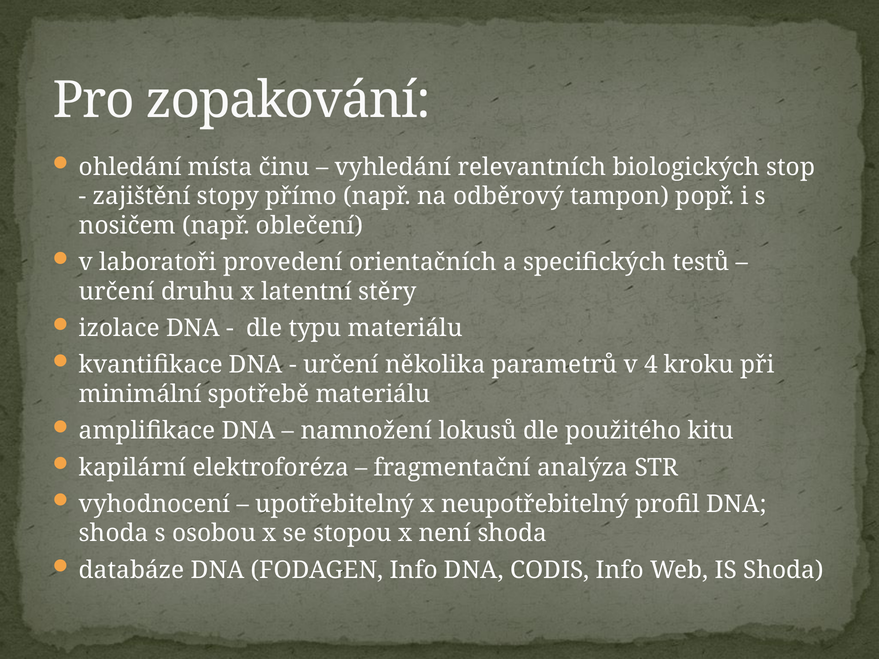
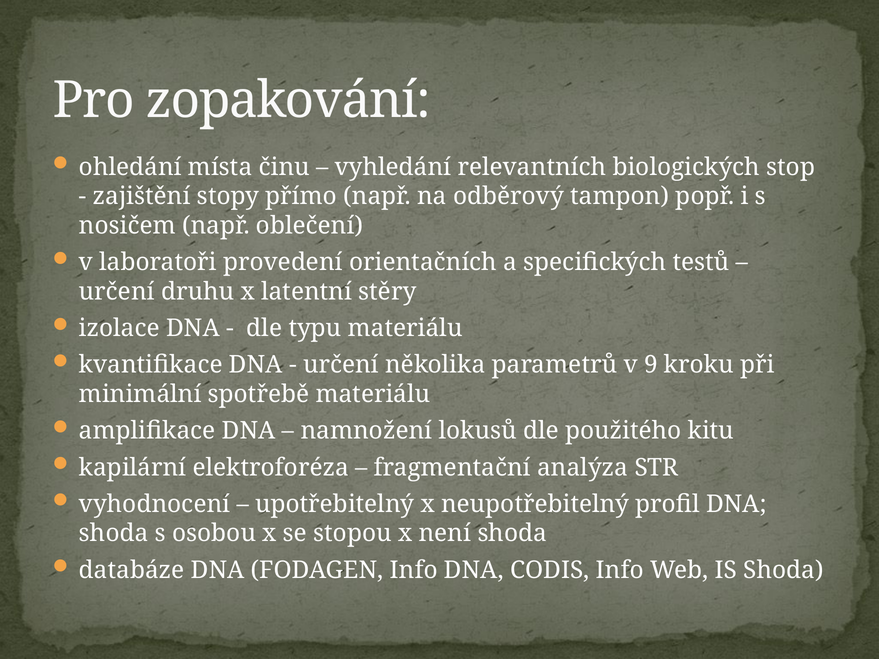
4: 4 -> 9
